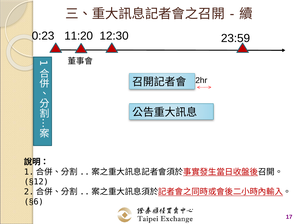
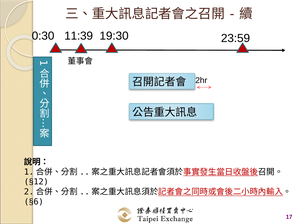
0:23: 0:23 -> 0:30
11:20: 11:20 -> 11:39
12:30: 12:30 -> 19:30
